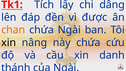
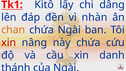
Tích: Tích -> Kitô
được: được -> nhàn
xin at (9, 42) colour: black -> red
